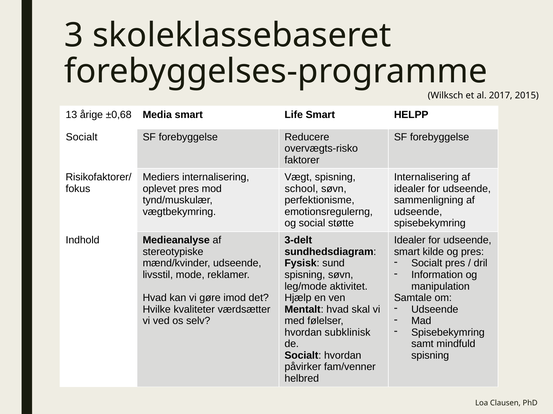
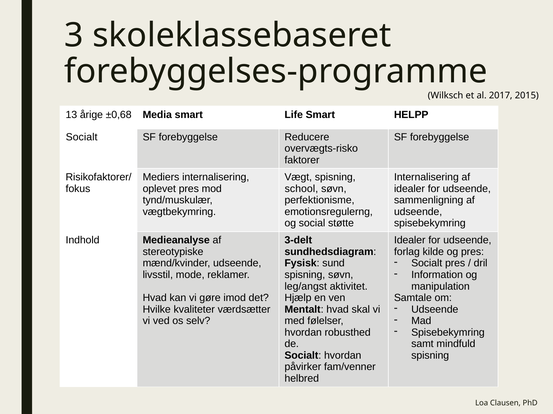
smart at (407, 252): smart -> forlag
leg/mode: leg/mode -> leg/angst
subklinisk: subklinisk -> robusthed
